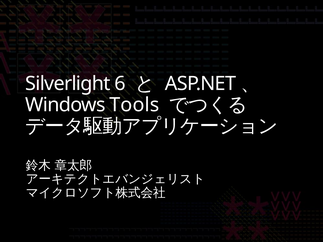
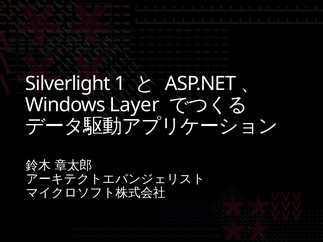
6: 6 -> 1
Tools: Tools -> Layer
